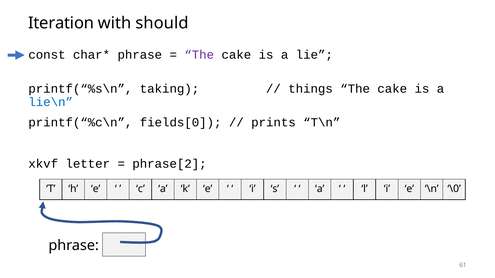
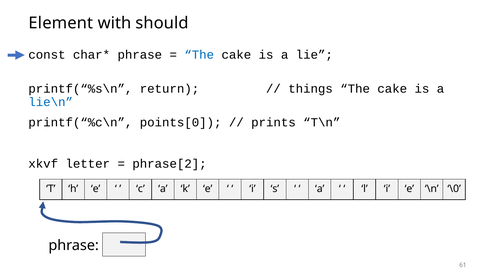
Iteration: Iteration -> Element
The at (199, 55) colour: purple -> blue
taking: taking -> return
fields[0: fields[0 -> points[0
